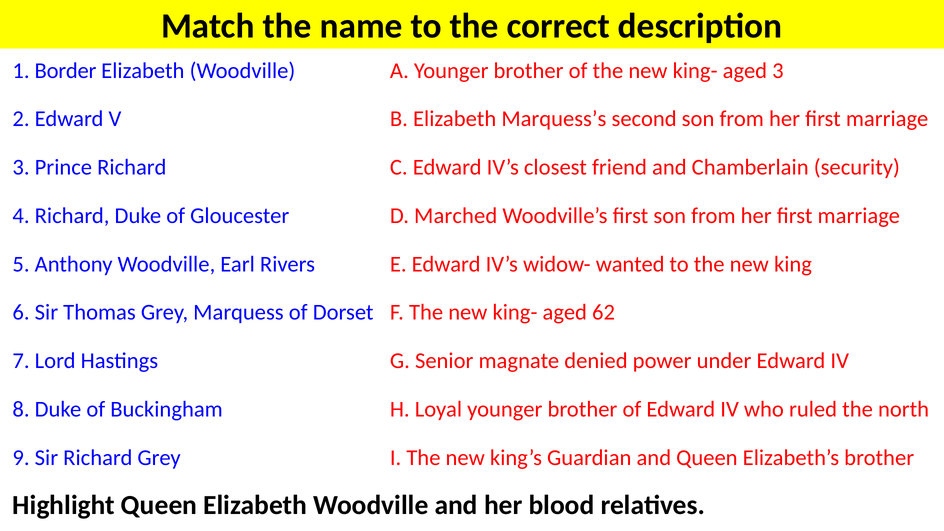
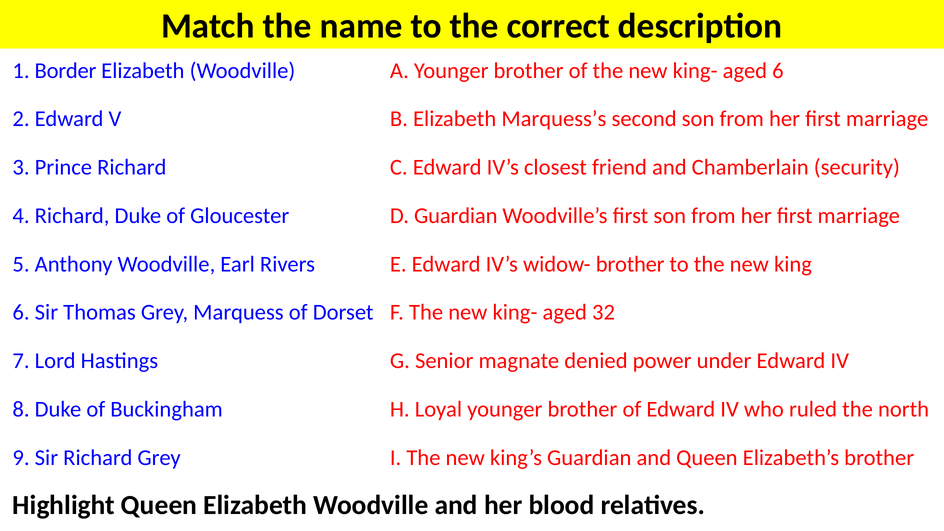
aged 3: 3 -> 6
D Marched: Marched -> Guardian
widow- wanted: wanted -> brother
62: 62 -> 32
